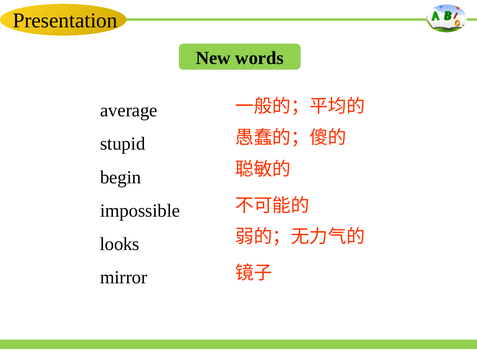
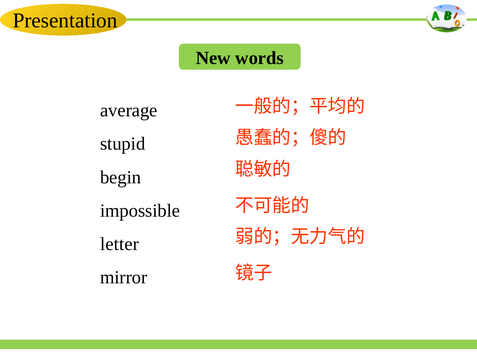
looks: looks -> letter
